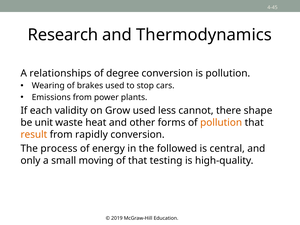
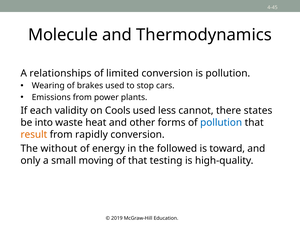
Research: Research -> Molecule
degree: degree -> limited
Grow: Grow -> Cools
shape: shape -> states
unit: unit -> into
pollution at (221, 123) colour: orange -> blue
process: process -> without
central: central -> toward
